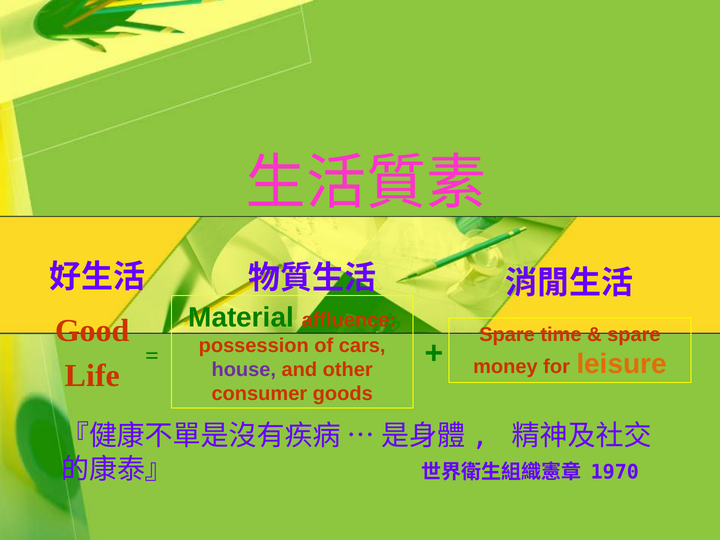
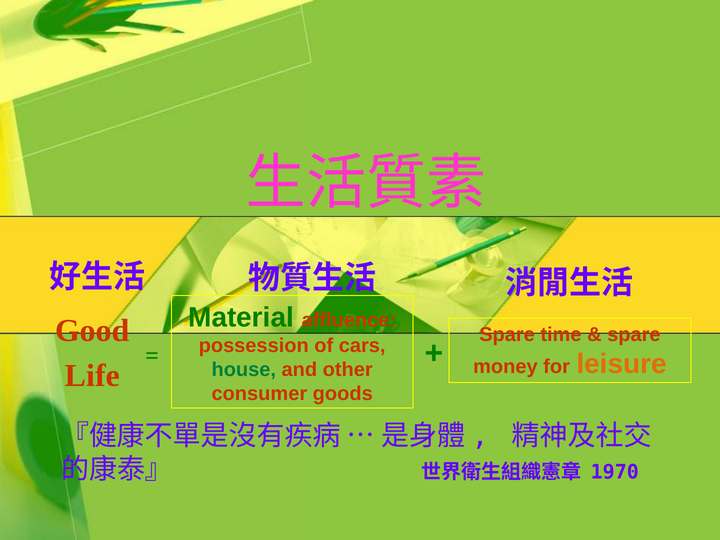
house colour: purple -> green
